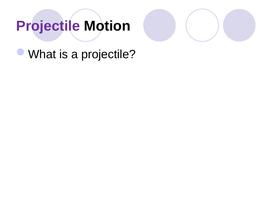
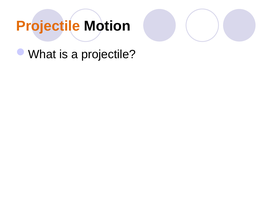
Projectile at (48, 26) colour: purple -> orange
